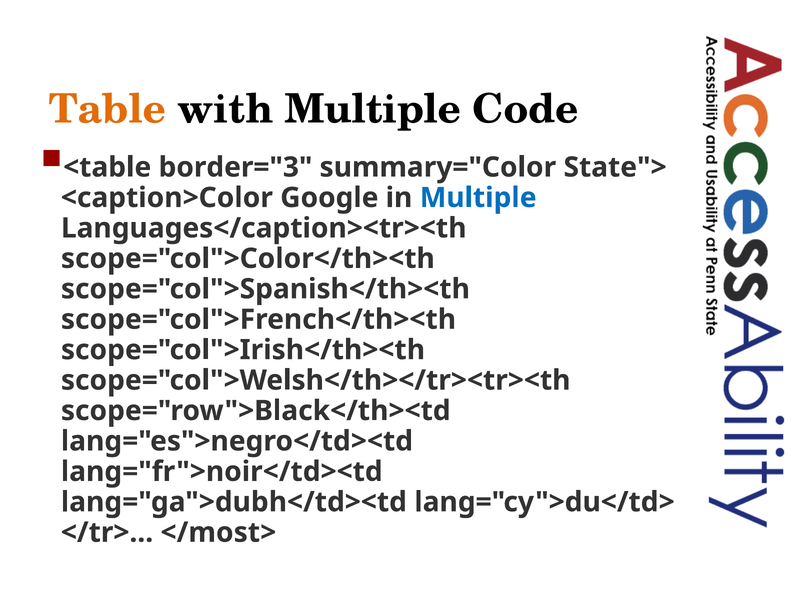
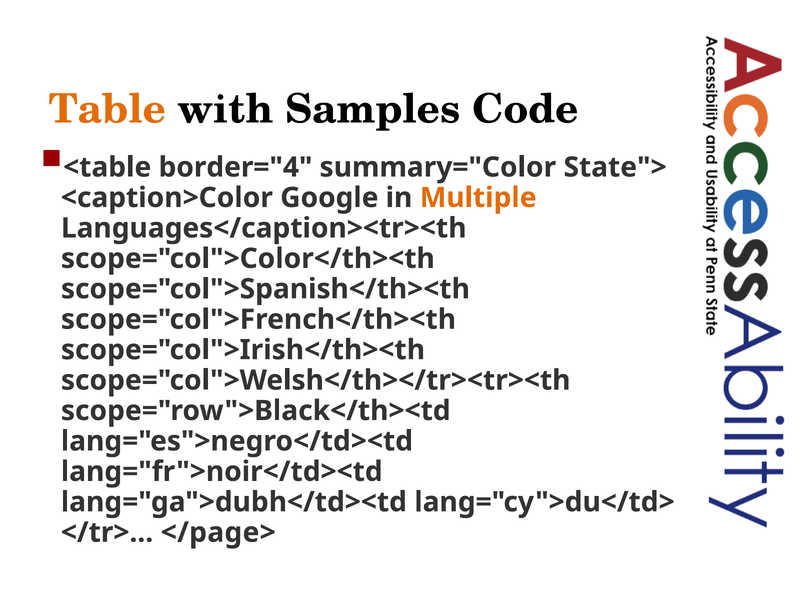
with Multiple: Multiple -> Samples
border="3: border="3 -> border="4
Multiple at (478, 198) colour: blue -> orange
</most>: </most> -> </page>
